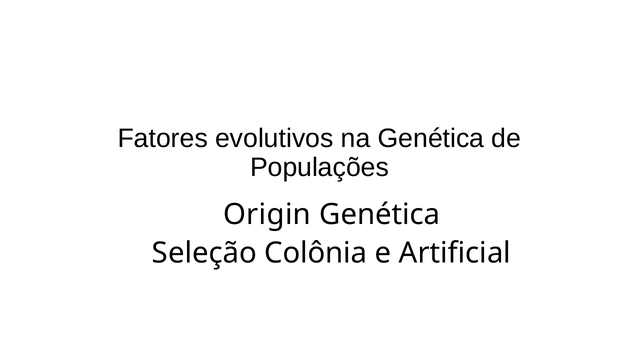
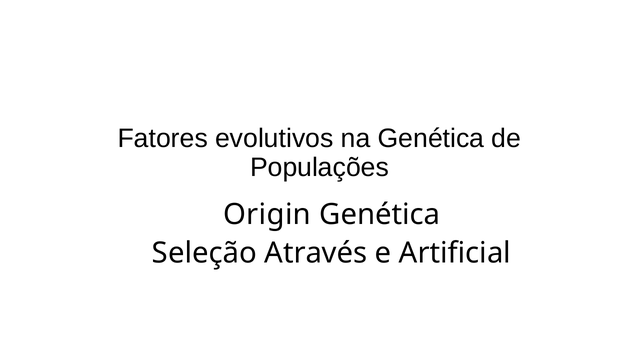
Colônia: Colônia -> Através
